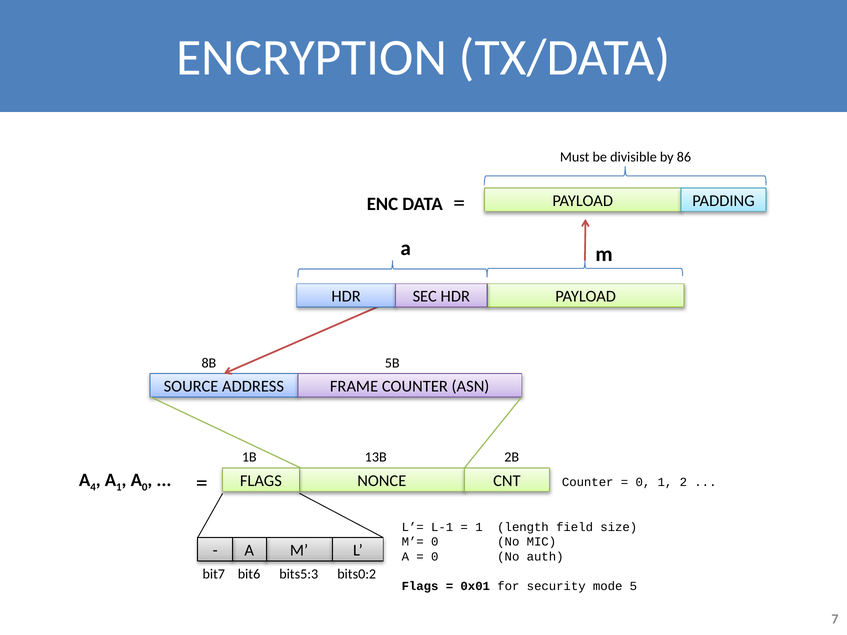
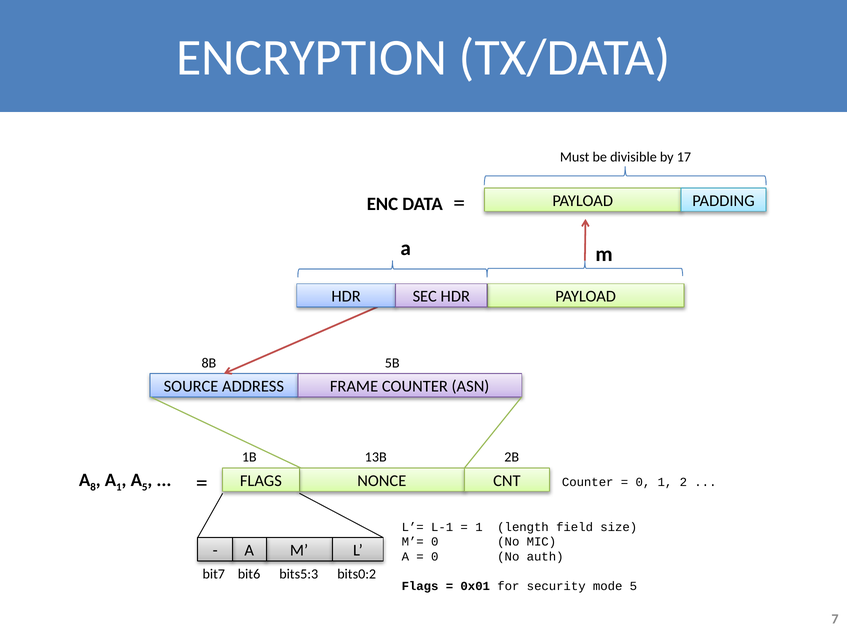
86: 86 -> 17
4: 4 -> 8
A 0: 0 -> 5
